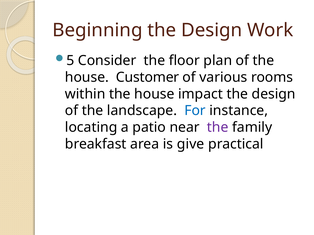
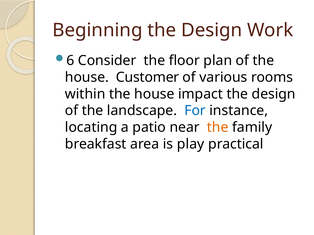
5: 5 -> 6
the at (218, 128) colour: purple -> orange
give: give -> play
